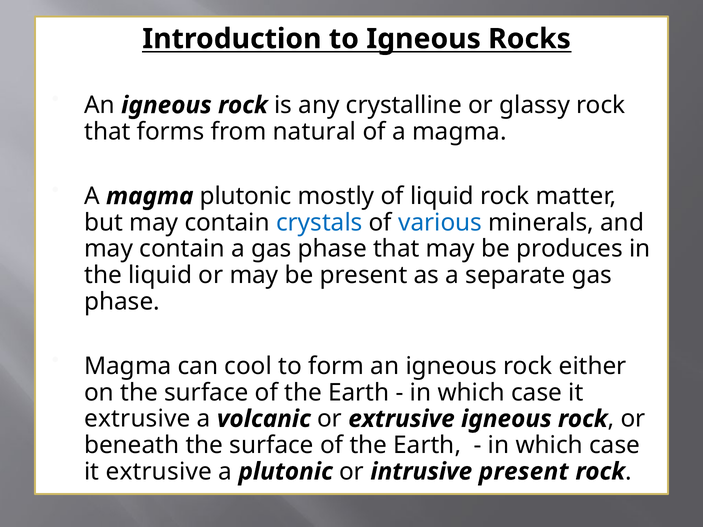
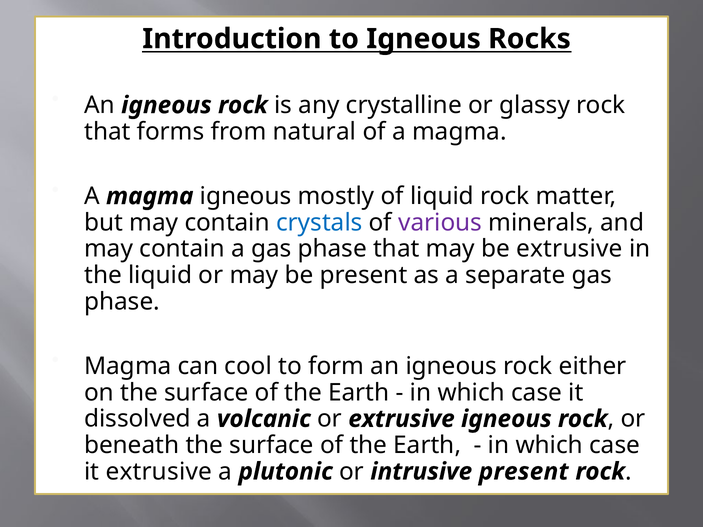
magma plutonic: plutonic -> igneous
various colour: blue -> purple
be produces: produces -> extrusive
extrusive at (137, 419): extrusive -> dissolved
